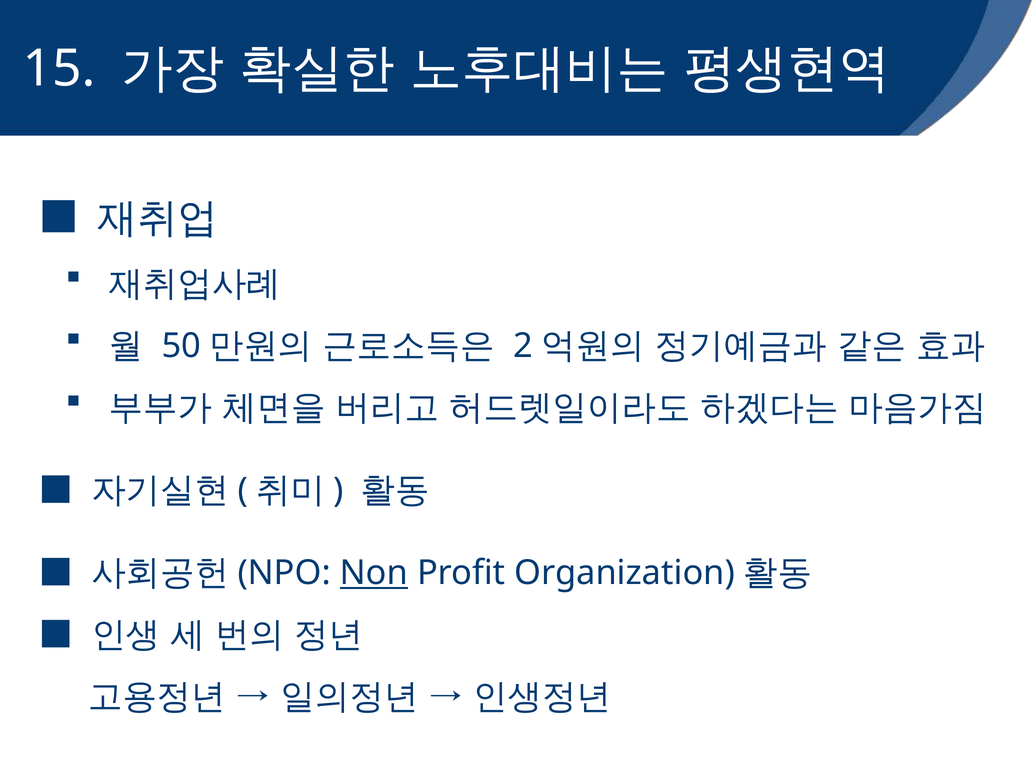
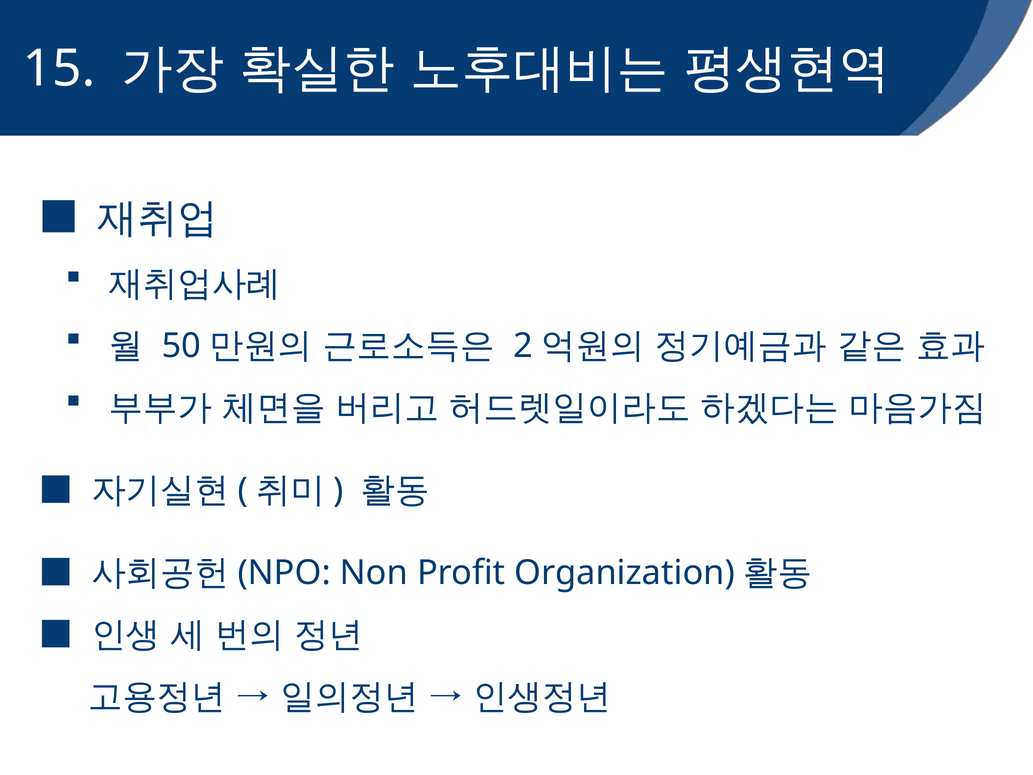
Non underline: present -> none
